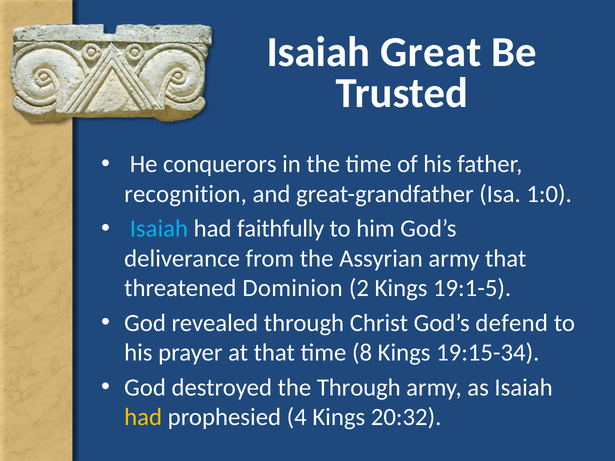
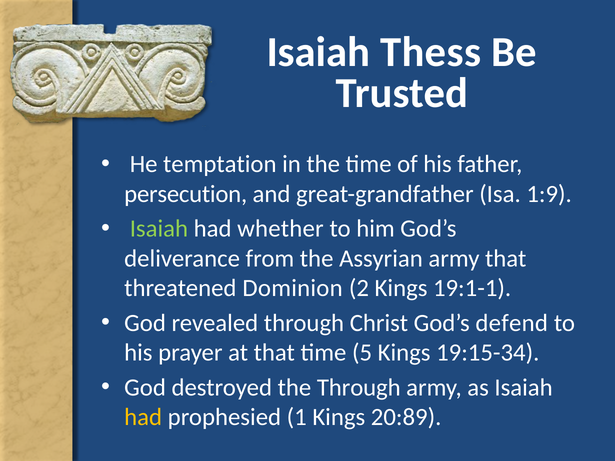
Great: Great -> Thess
conquerors: conquerors -> temptation
recognition: recognition -> persecution
1:0: 1:0 -> 1:9
Isaiah at (159, 229) colour: light blue -> light green
faithfully: faithfully -> whether
19:1-5: 19:1-5 -> 19:1-1
8: 8 -> 5
4: 4 -> 1
20:32: 20:32 -> 20:89
